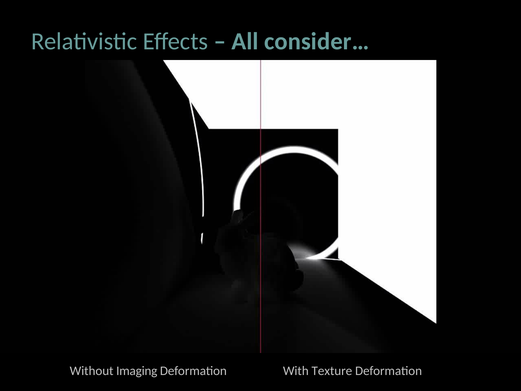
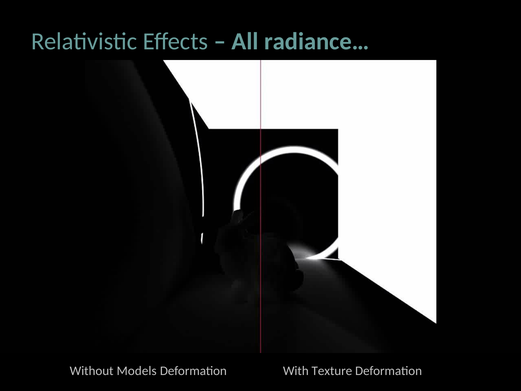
consider…: consider… -> radiance…
Imaging: Imaging -> Models
